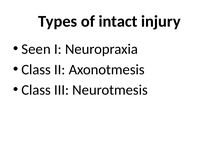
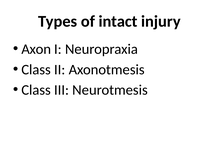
Seen: Seen -> Axon
